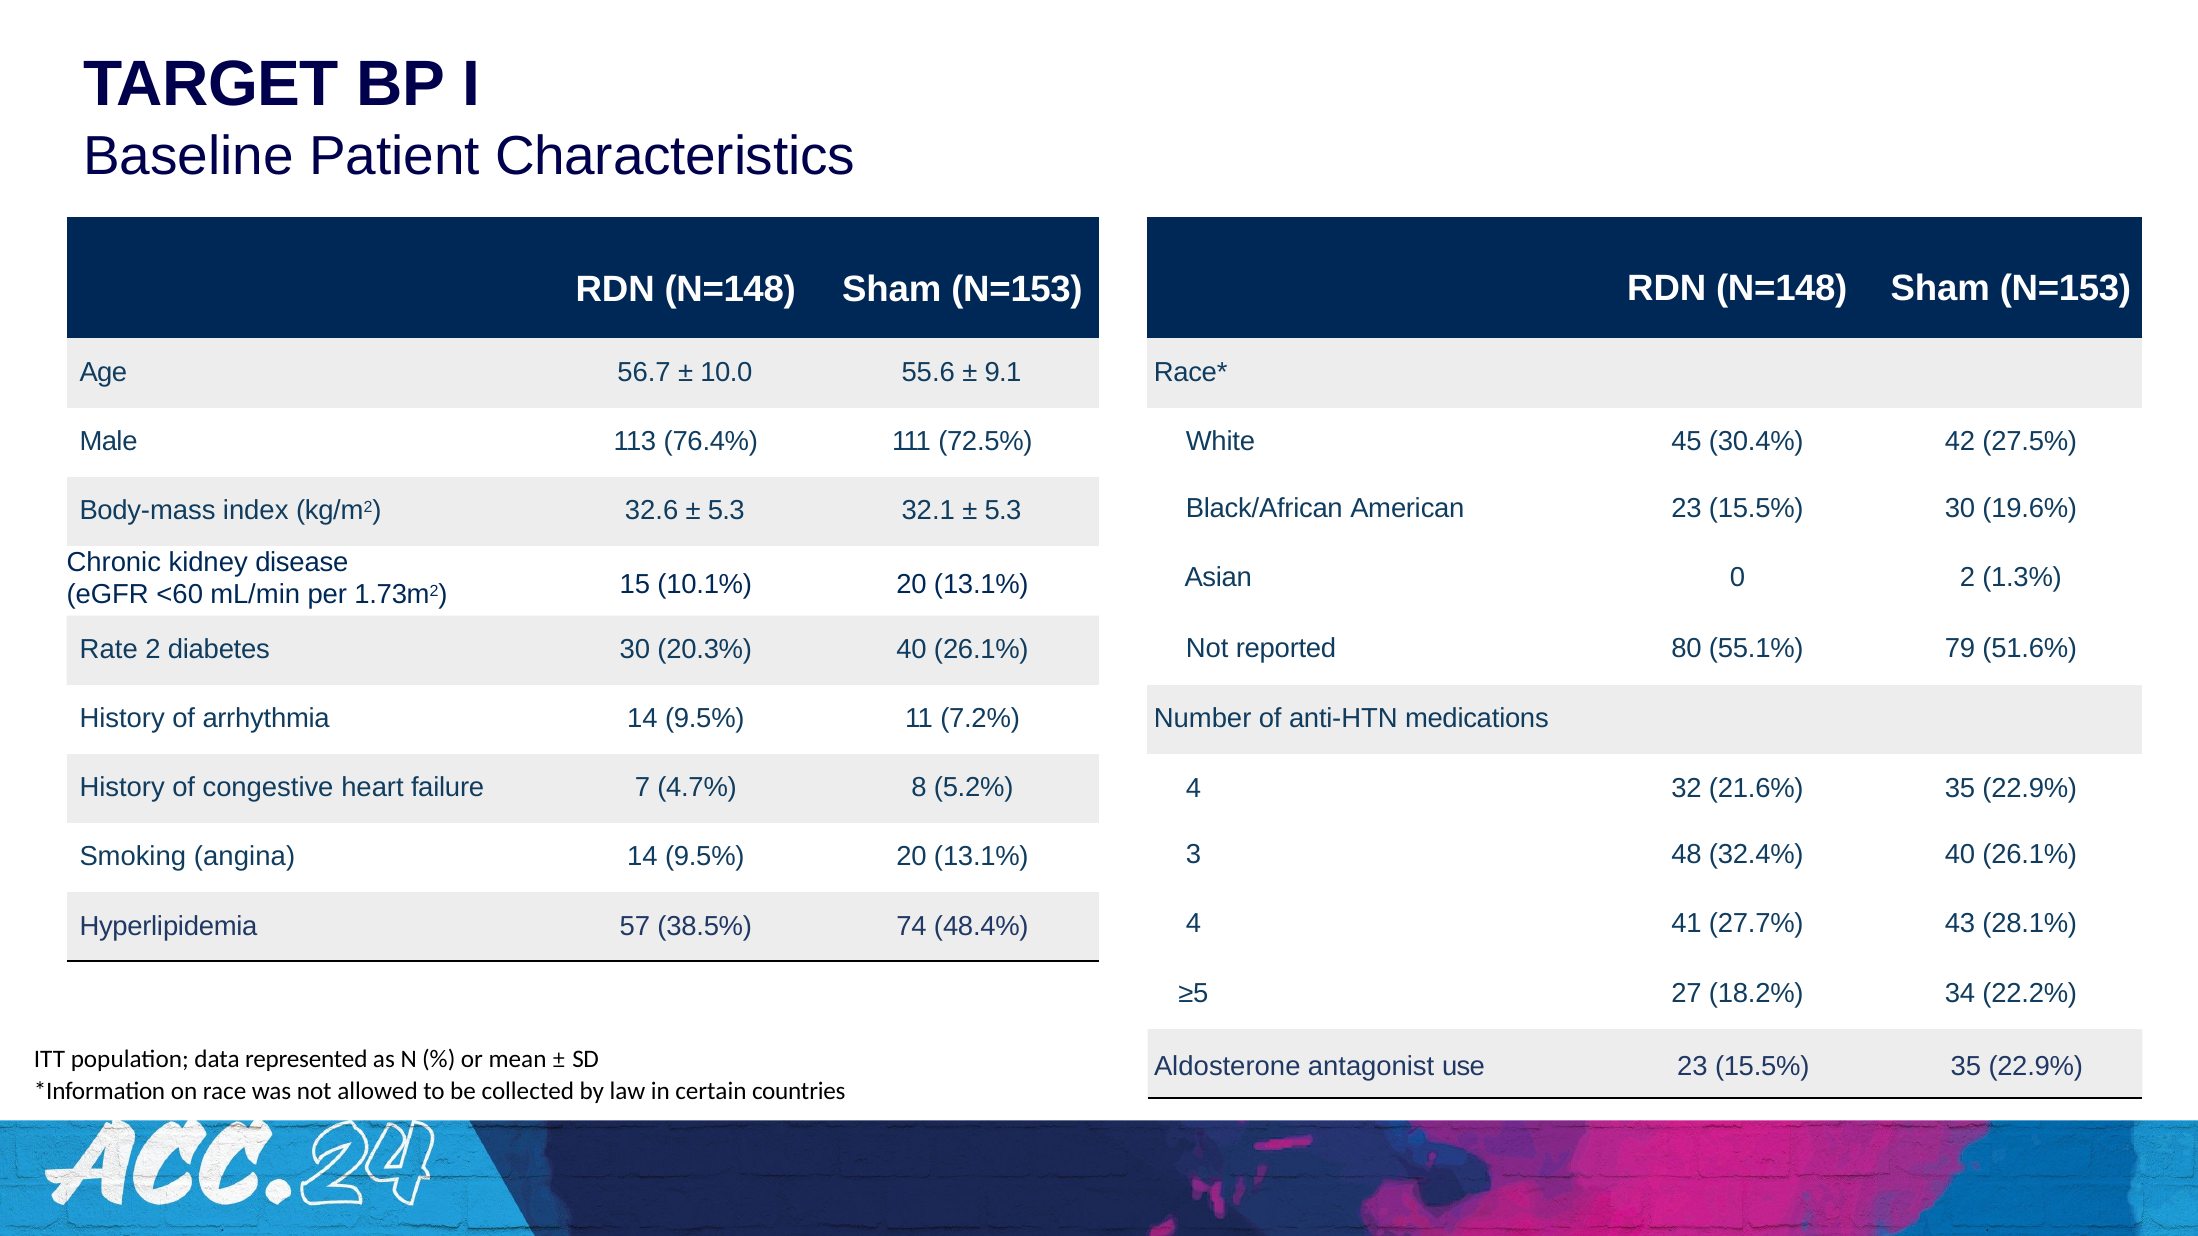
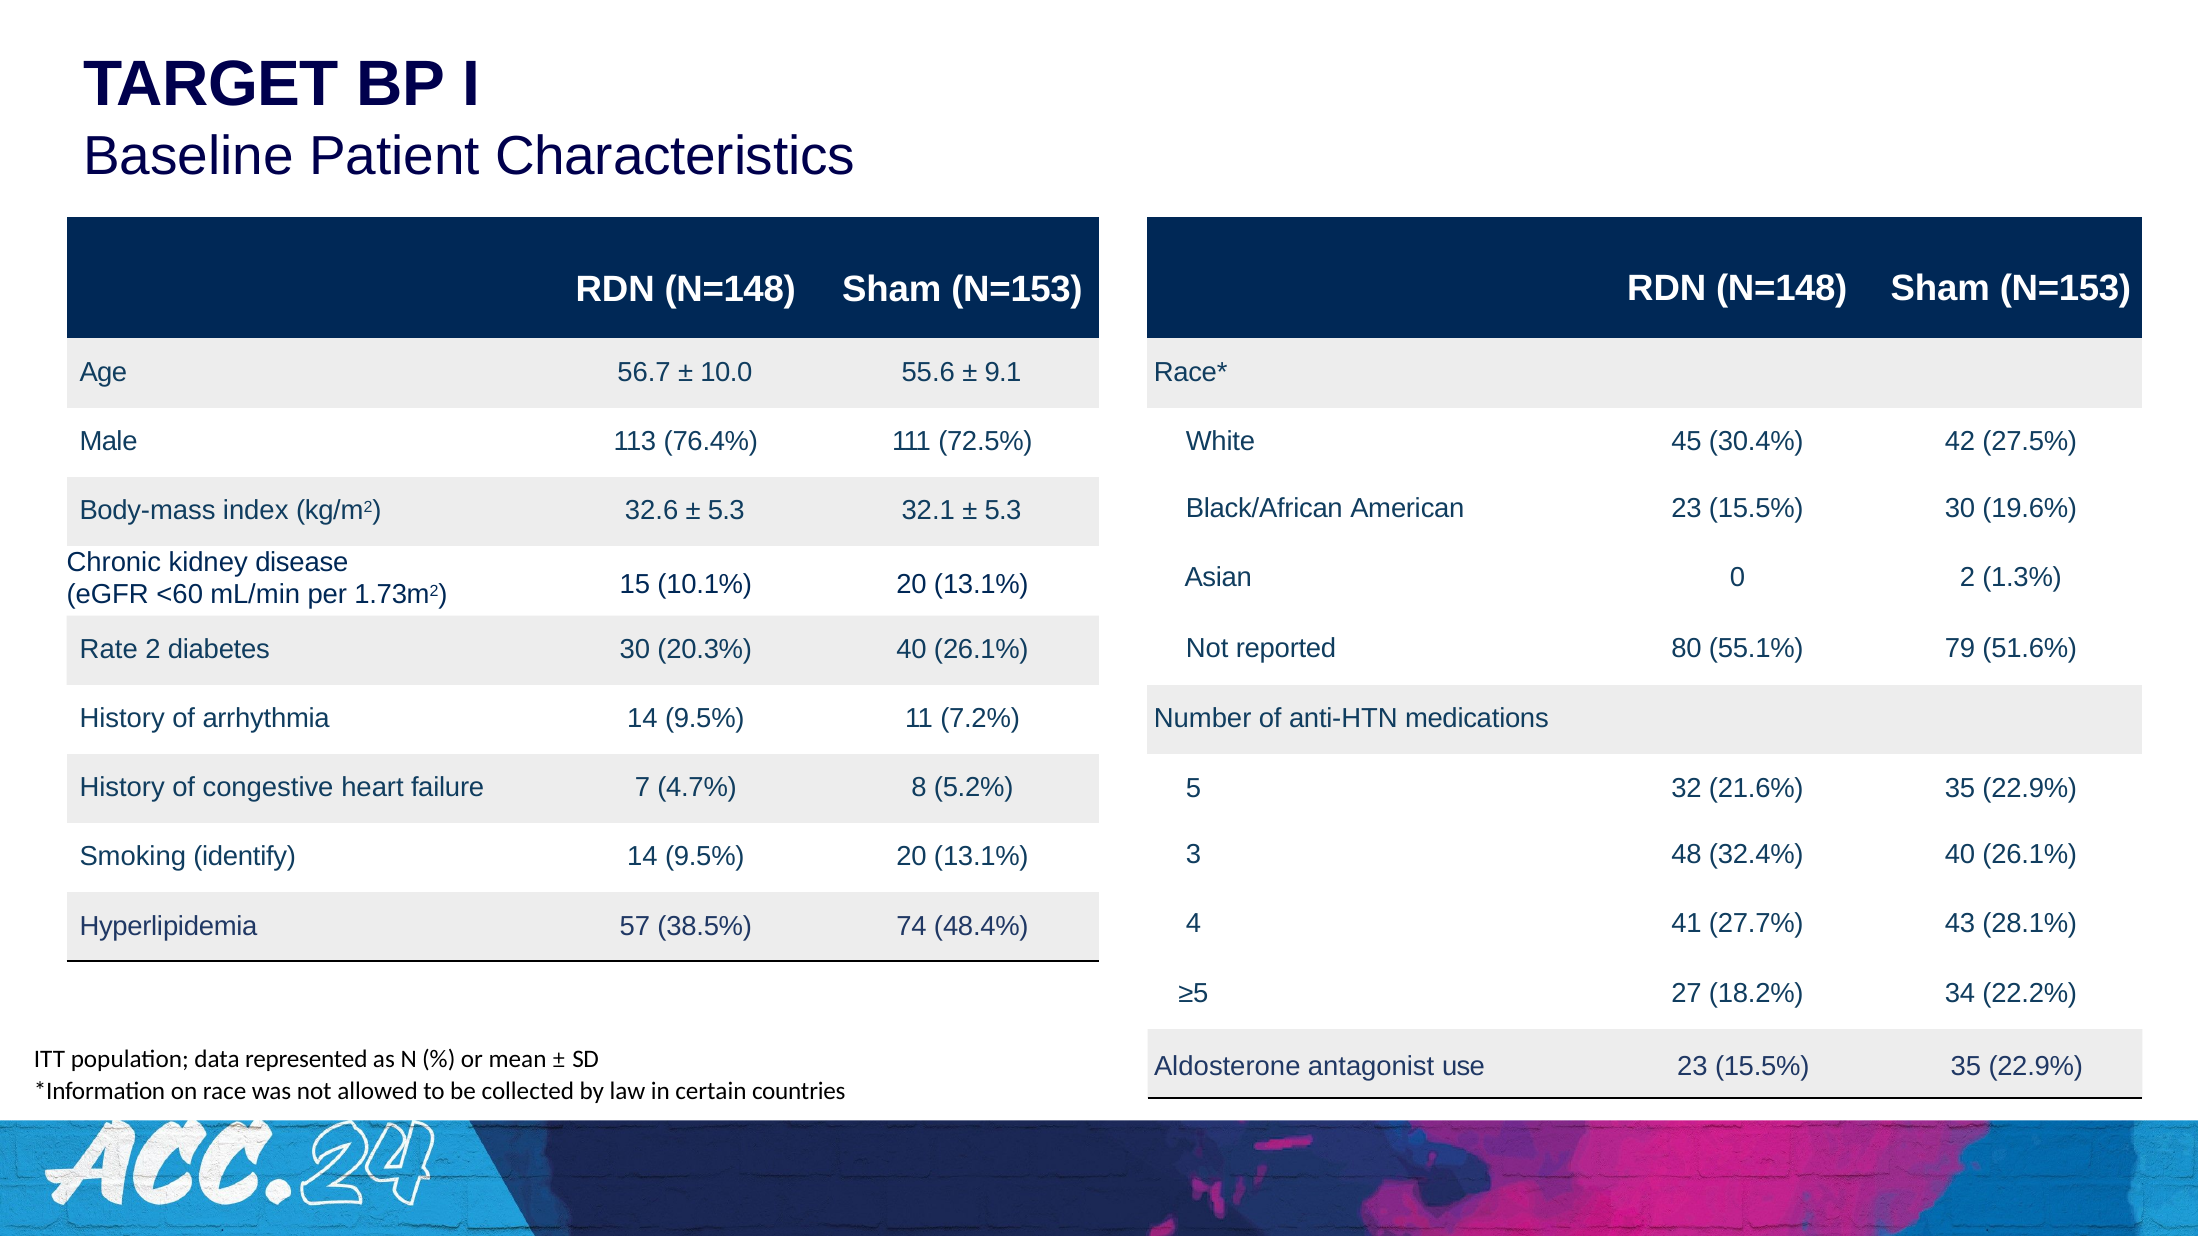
5.2% 4: 4 -> 5
angina: angina -> identify
